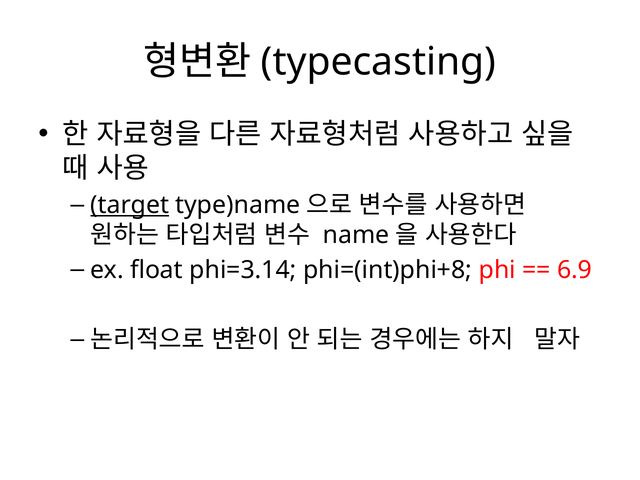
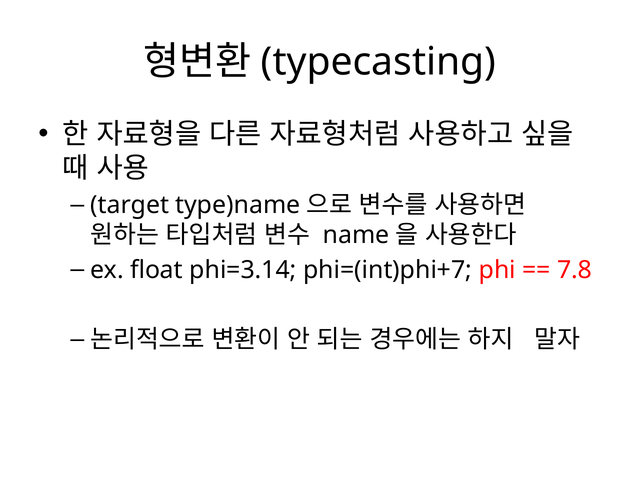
target underline: present -> none
phi=(int)phi+8: phi=(int)phi+8 -> phi=(int)phi+7
6.9: 6.9 -> 7.8
